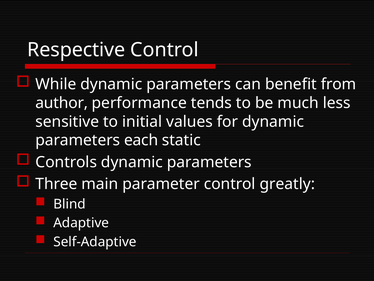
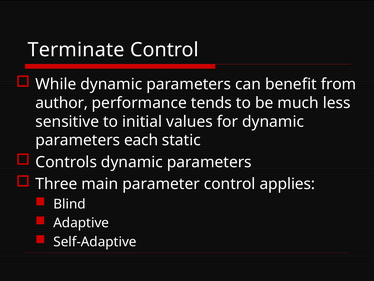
Respective: Respective -> Terminate
greatly: greatly -> applies
